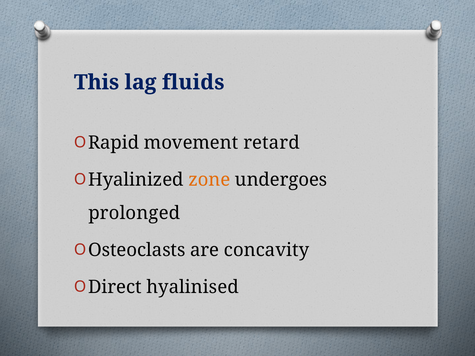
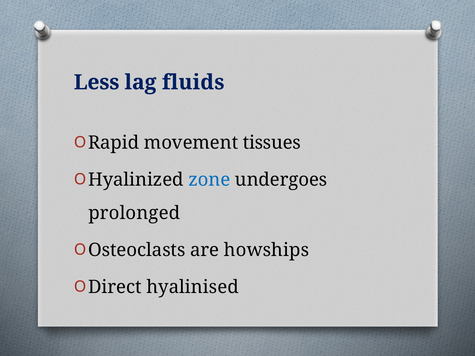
This: This -> Less
retard: retard -> tissues
zone colour: orange -> blue
concavity: concavity -> howships
